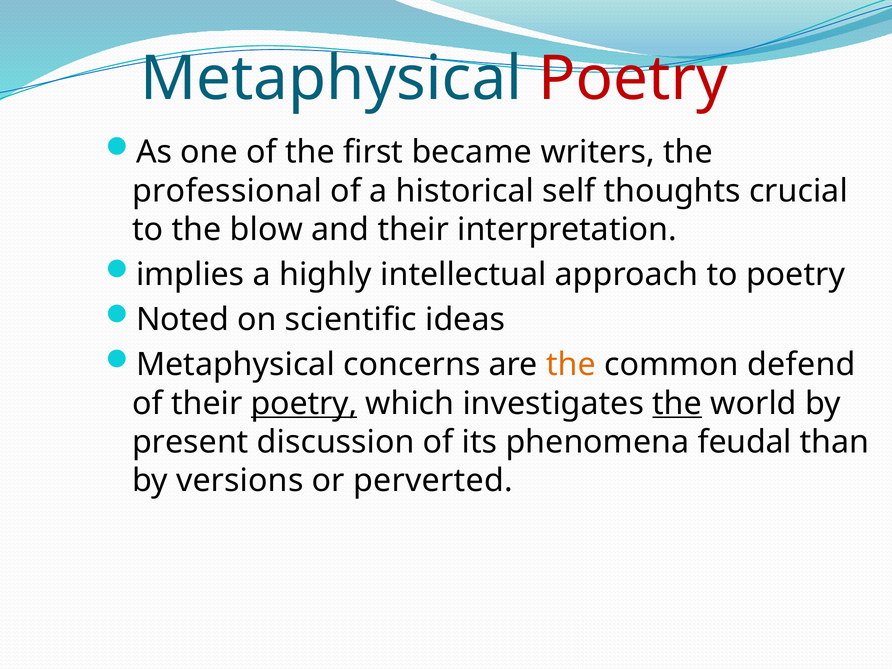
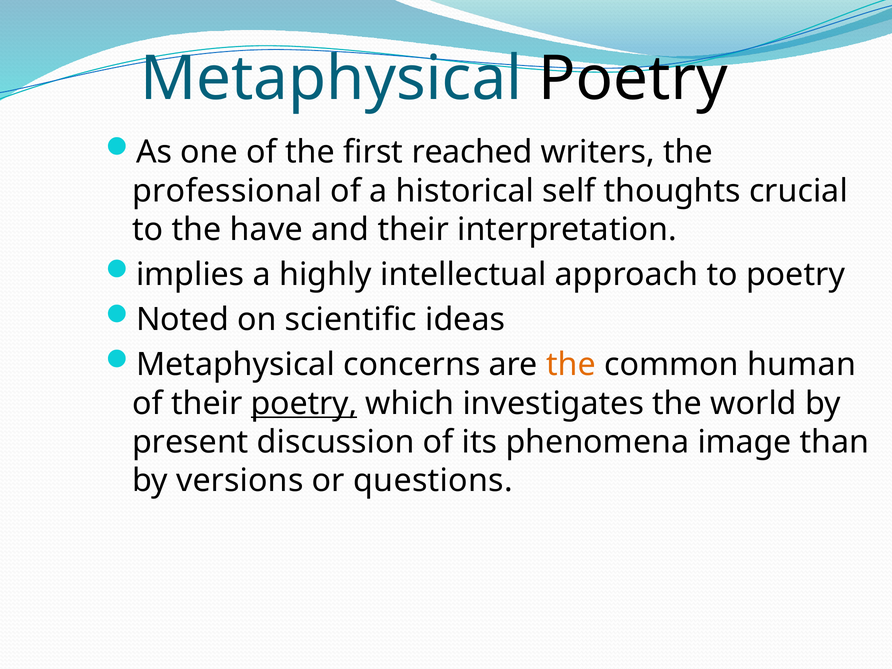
Poetry at (633, 79) colour: red -> black
became: became -> reached
blow: blow -> have
defend: defend -> human
the at (677, 403) underline: present -> none
feudal: feudal -> image
perverted: perverted -> questions
